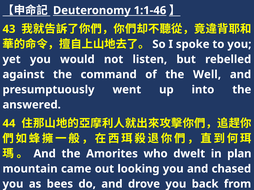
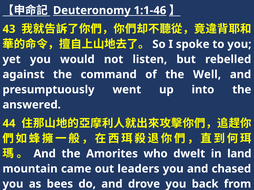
plan: plan -> land
looking: looking -> leaders
